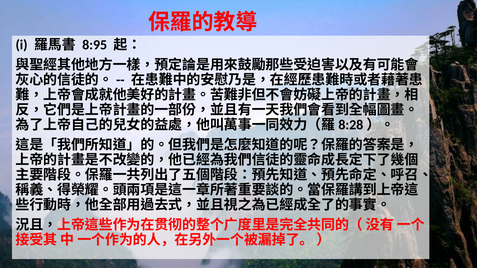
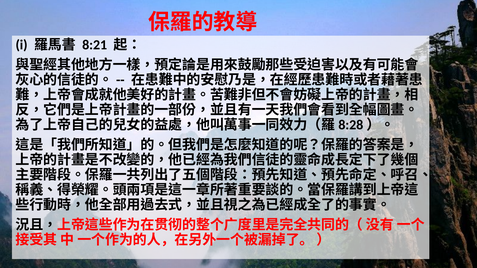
8:95: 8:95 -> 8:21
